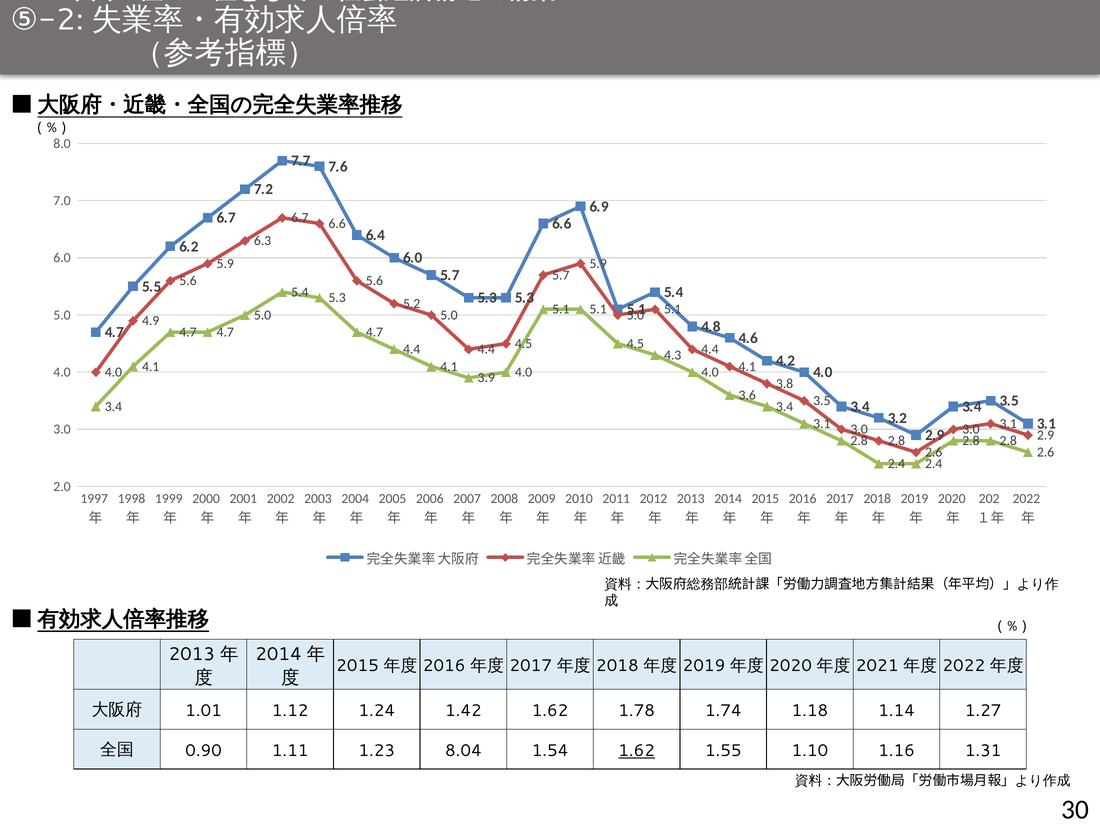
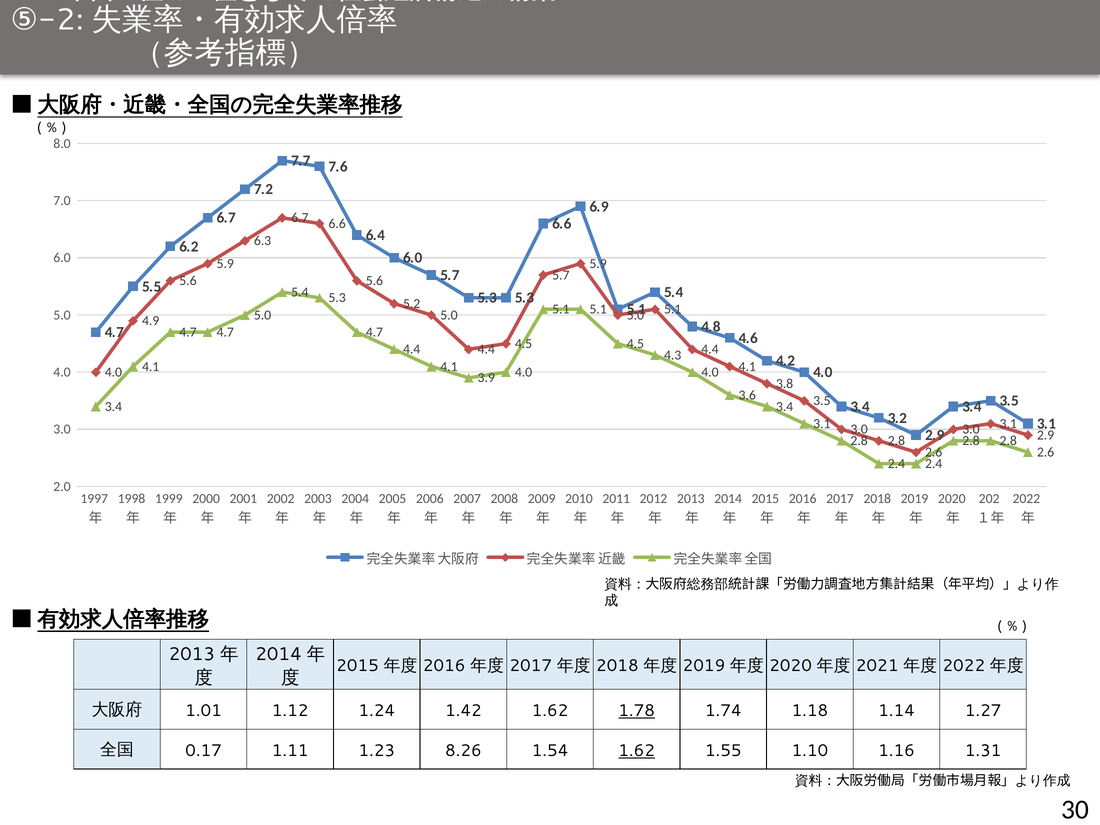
1.78 underline: none -> present
0.90: 0.90 -> 0.17
8.04: 8.04 -> 8.26
